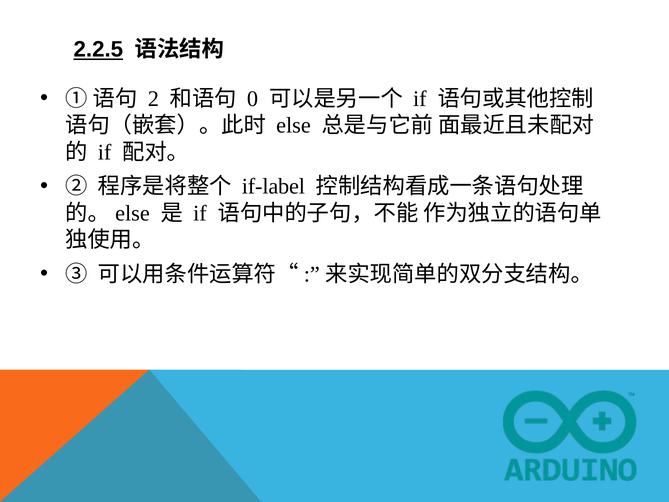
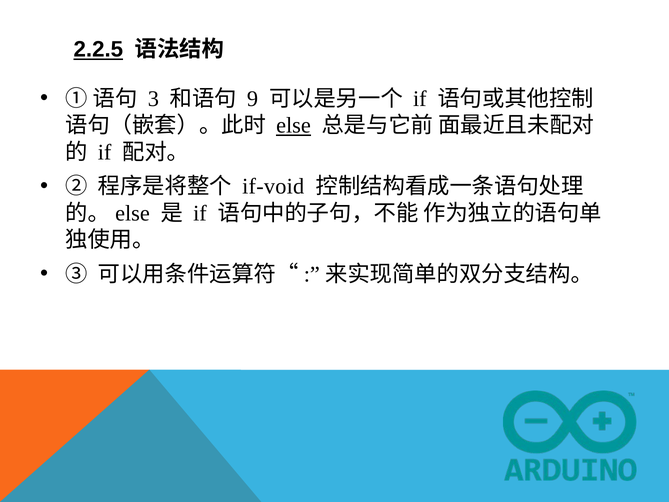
2: 2 -> 3
0: 0 -> 9
else underline: none -> present
if-label: if-label -> if-void
